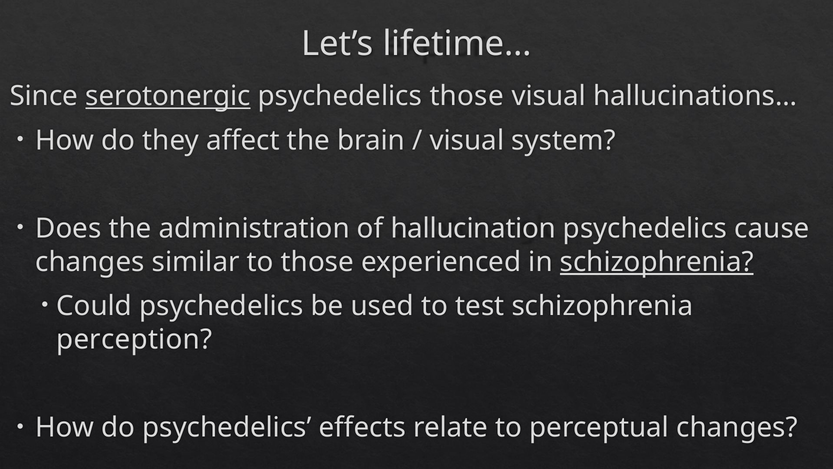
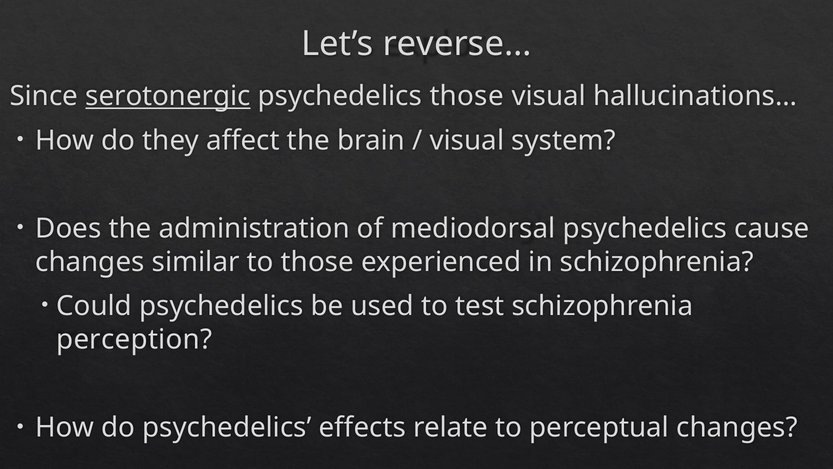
lifetime…: lifetime… -> reverse…
hallucination: hallucination -> mediodorsal
schizophrenia at (657, 262) underline: present -> none
